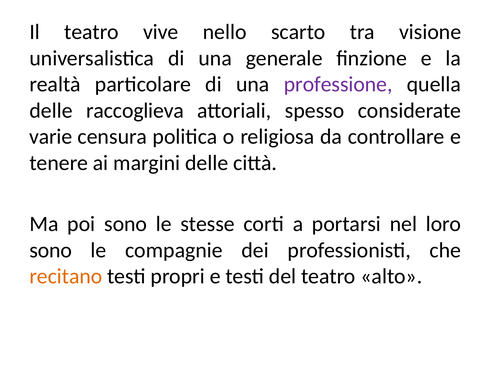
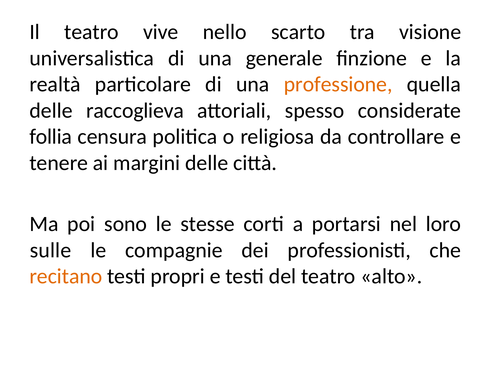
professione colour: purple -> orange
varie: varie -> follia
sono at (51, 250): sono -> sulle
